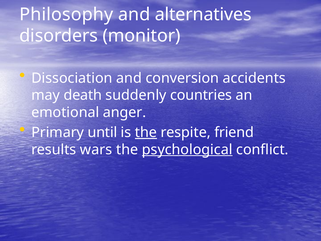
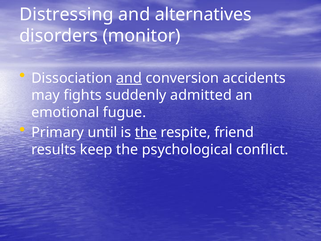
Philosophy: Philosophy -> Distressing
and at (129, 78) underline: none -> present
death: death -> fights
countries: countries -> admitted
anger: anger -> fugue
wars: wars -> keep
psychological underline: present -> none
